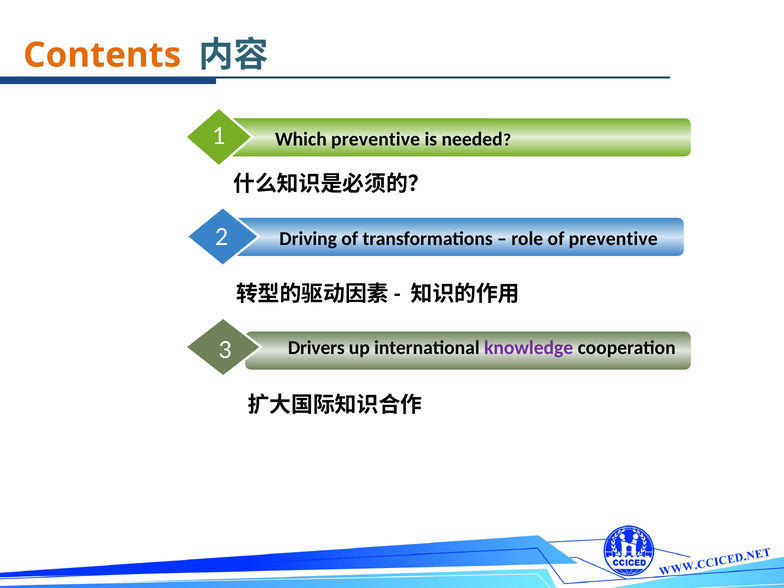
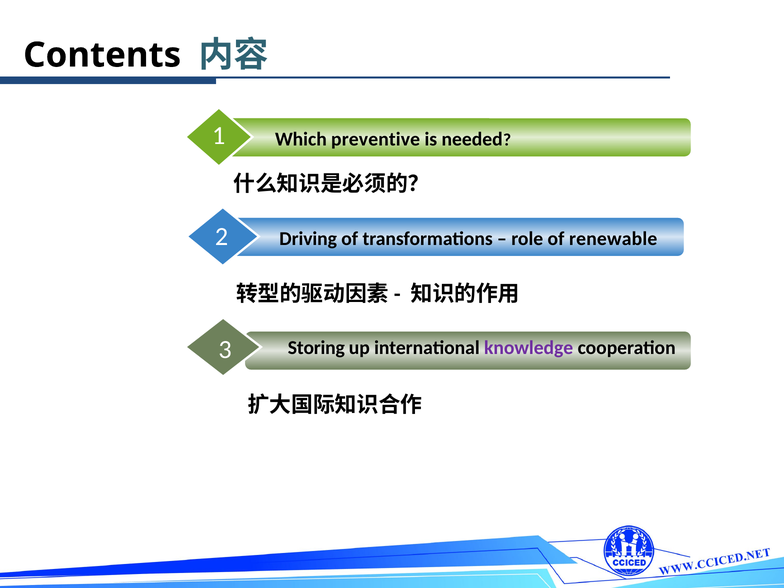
Contents colour: orange -> black
of preventive: preventive -> renewable
Drivers: Drivers -> Storing
